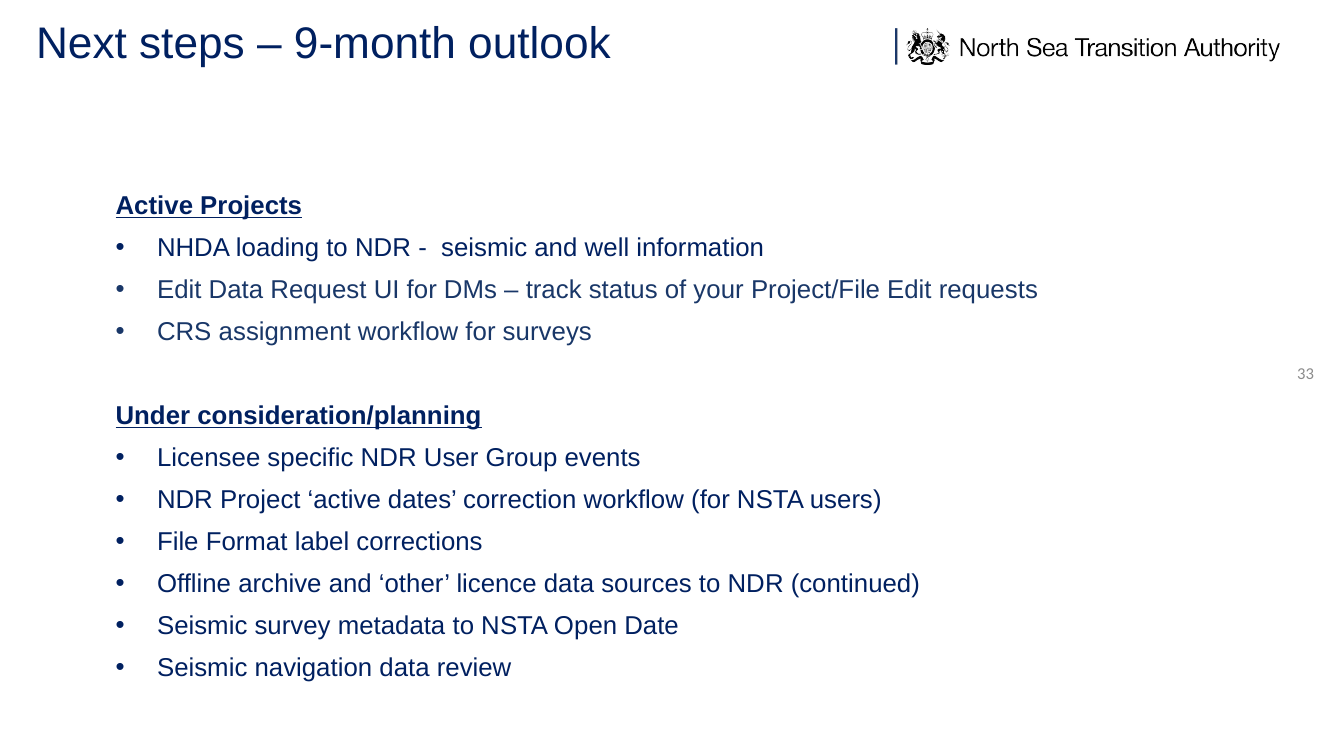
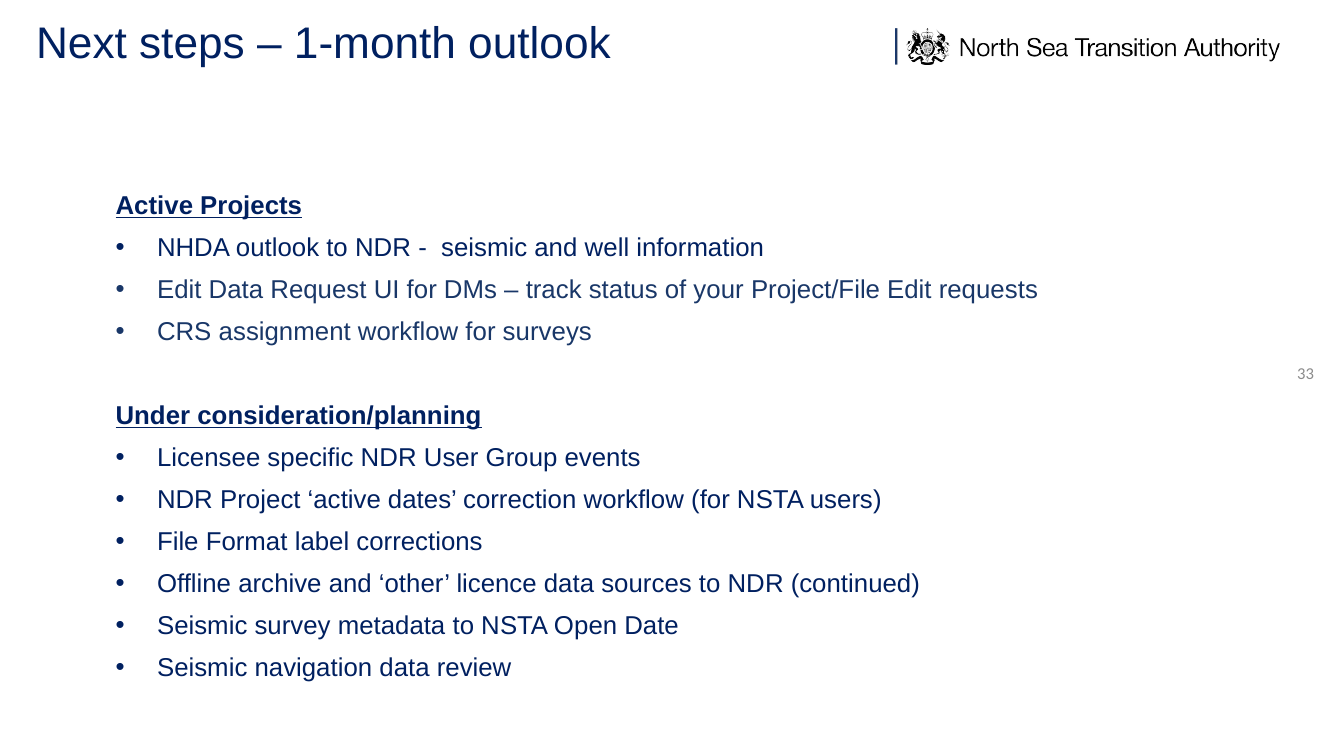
9-month: 9-month -> 1-month
NHDA loading: loading -> outlook
